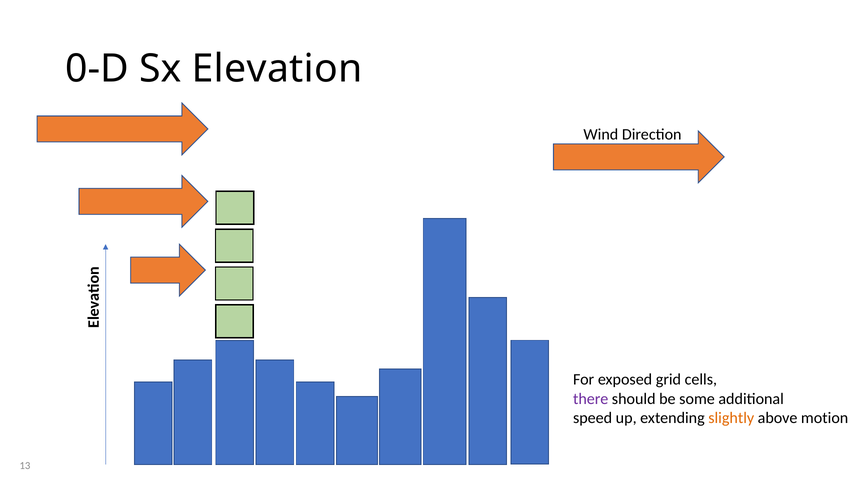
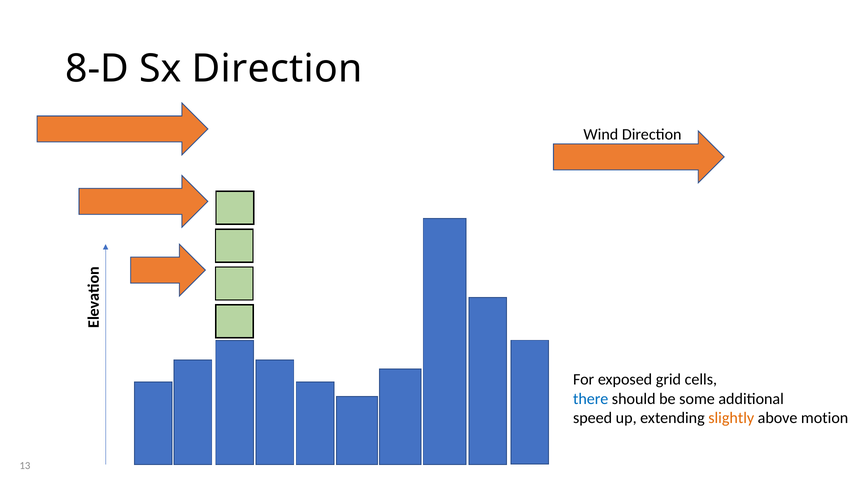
0-D: 0-D -> 8-D
Sx Elevation: Elevation -> Direction
there colour: purple -> blue
